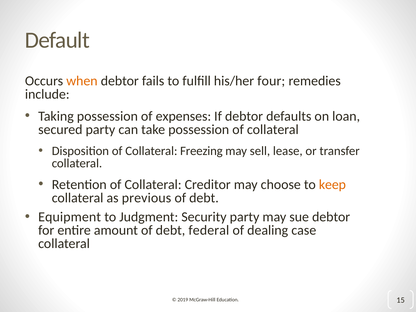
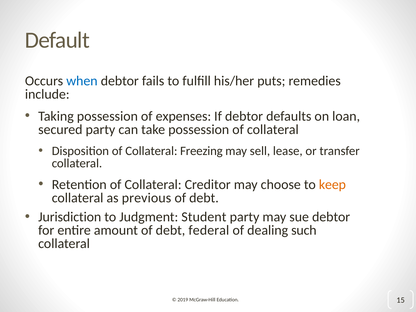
when colour: orange -> blue
four: four -> puts
Equipment: Equipment -> Jurisdiction
Security: Security -> Student
case: case -> such
